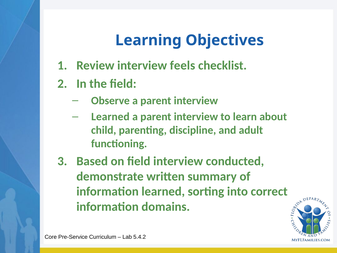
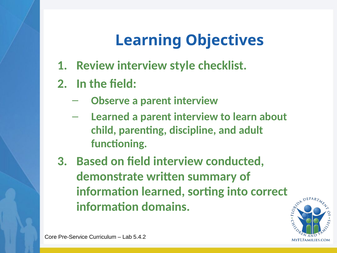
feels: feels -> style
